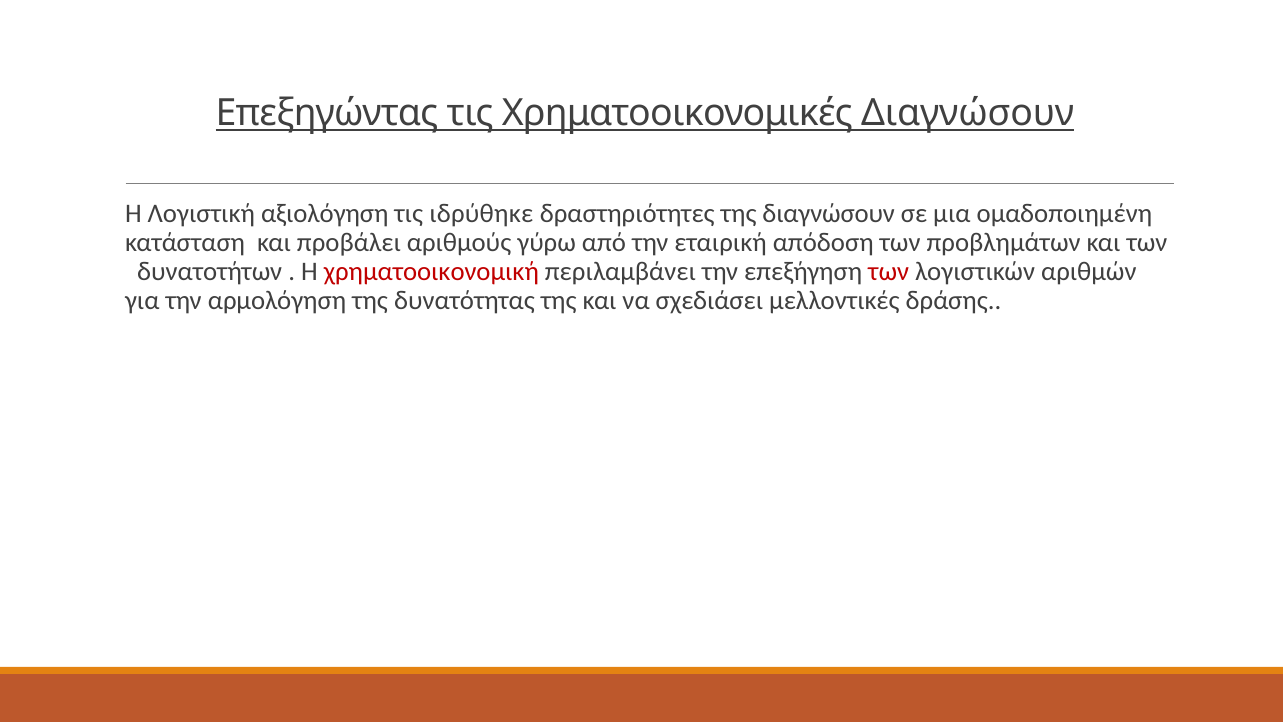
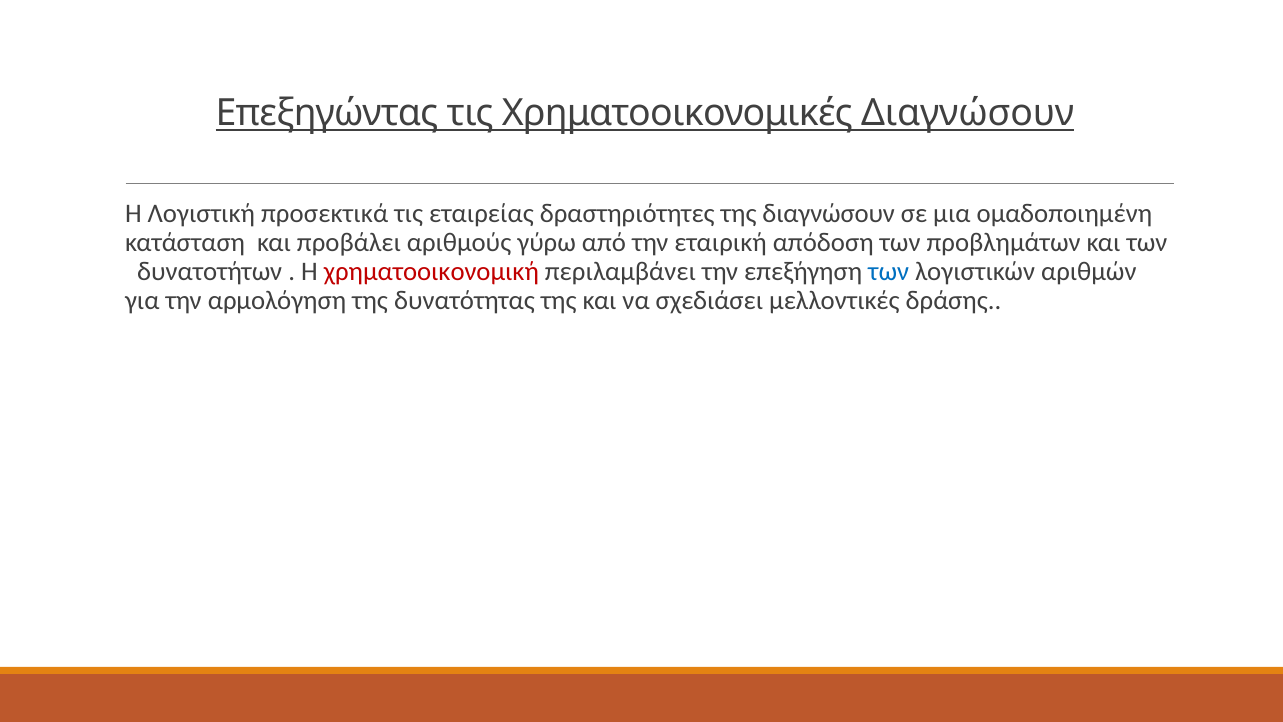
αξιολόγηση: αξιολόγηση -> προσεκτικά
ιδρύθηκε: ιδρύθηκε -> εταιρείας
των at (889, 271) colour: red -> blue
